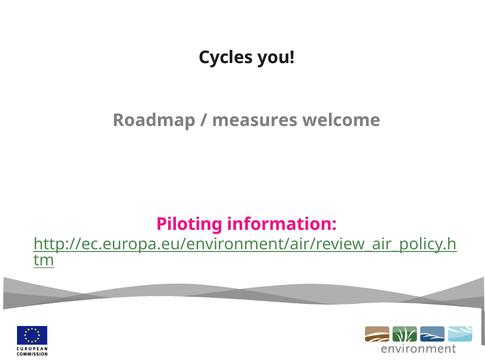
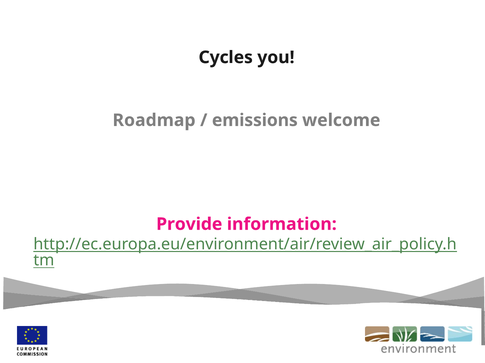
measures: measures -> emissions
Piloting: Piloting -> Provide
